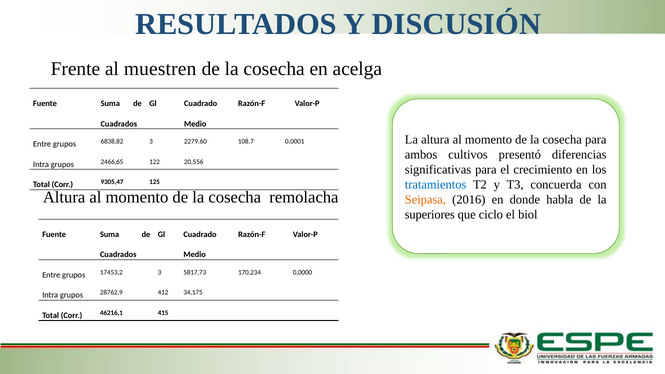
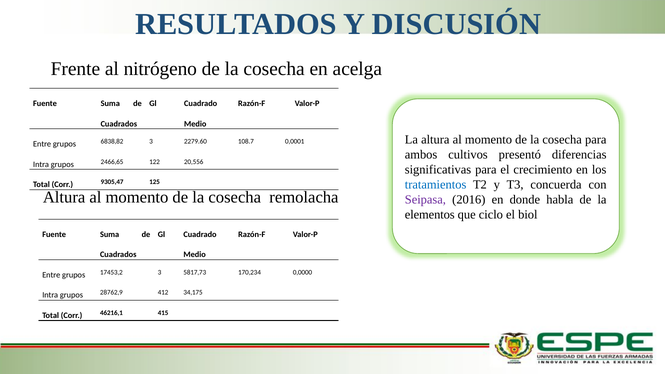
muestren: muestren -> nitrógeno
Seipasa colour: orange -> purple
superiores: superiores -> elementos
